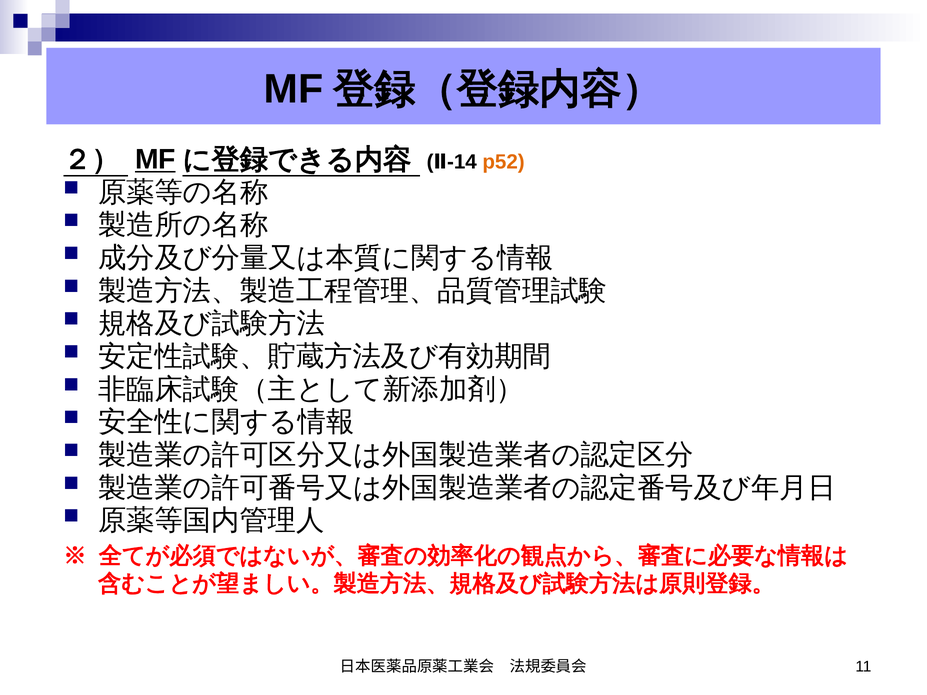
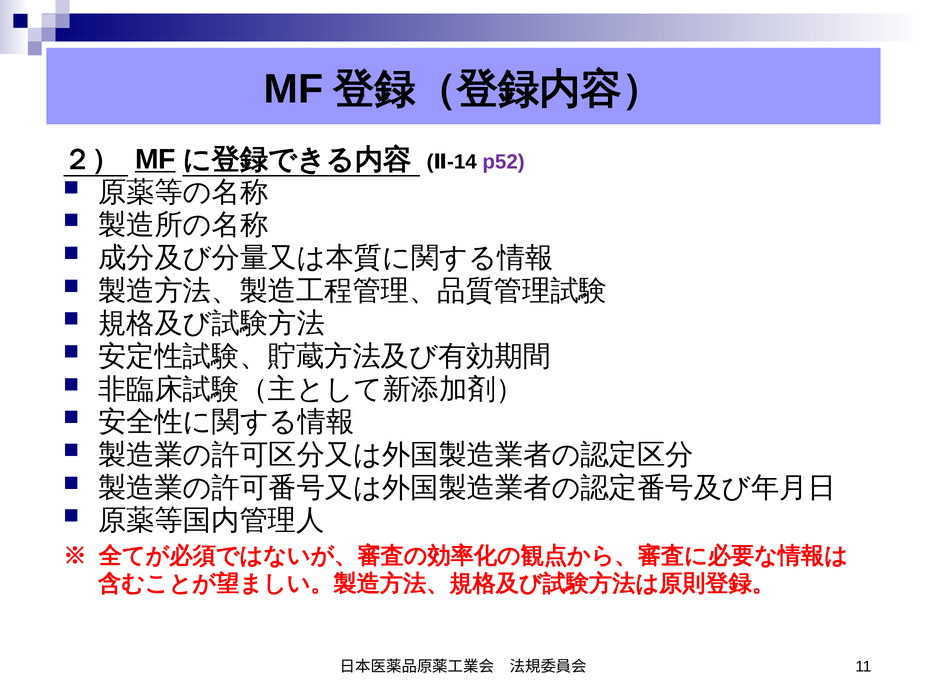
p52 colour: orange -> purple
